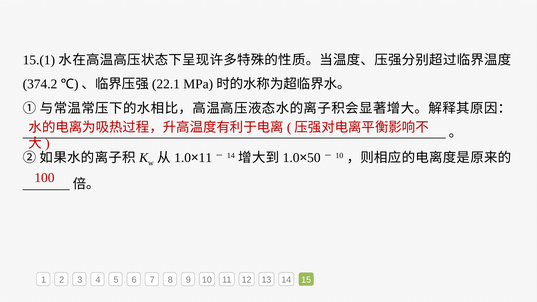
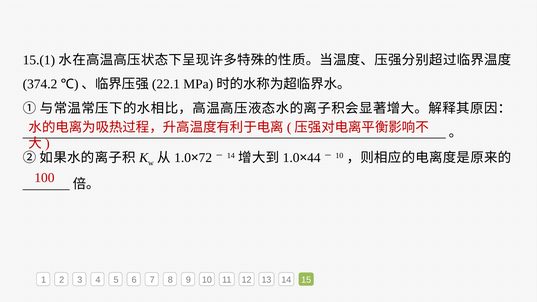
11 at (205, 158): 11 -> 72
50: 50 -> 44
